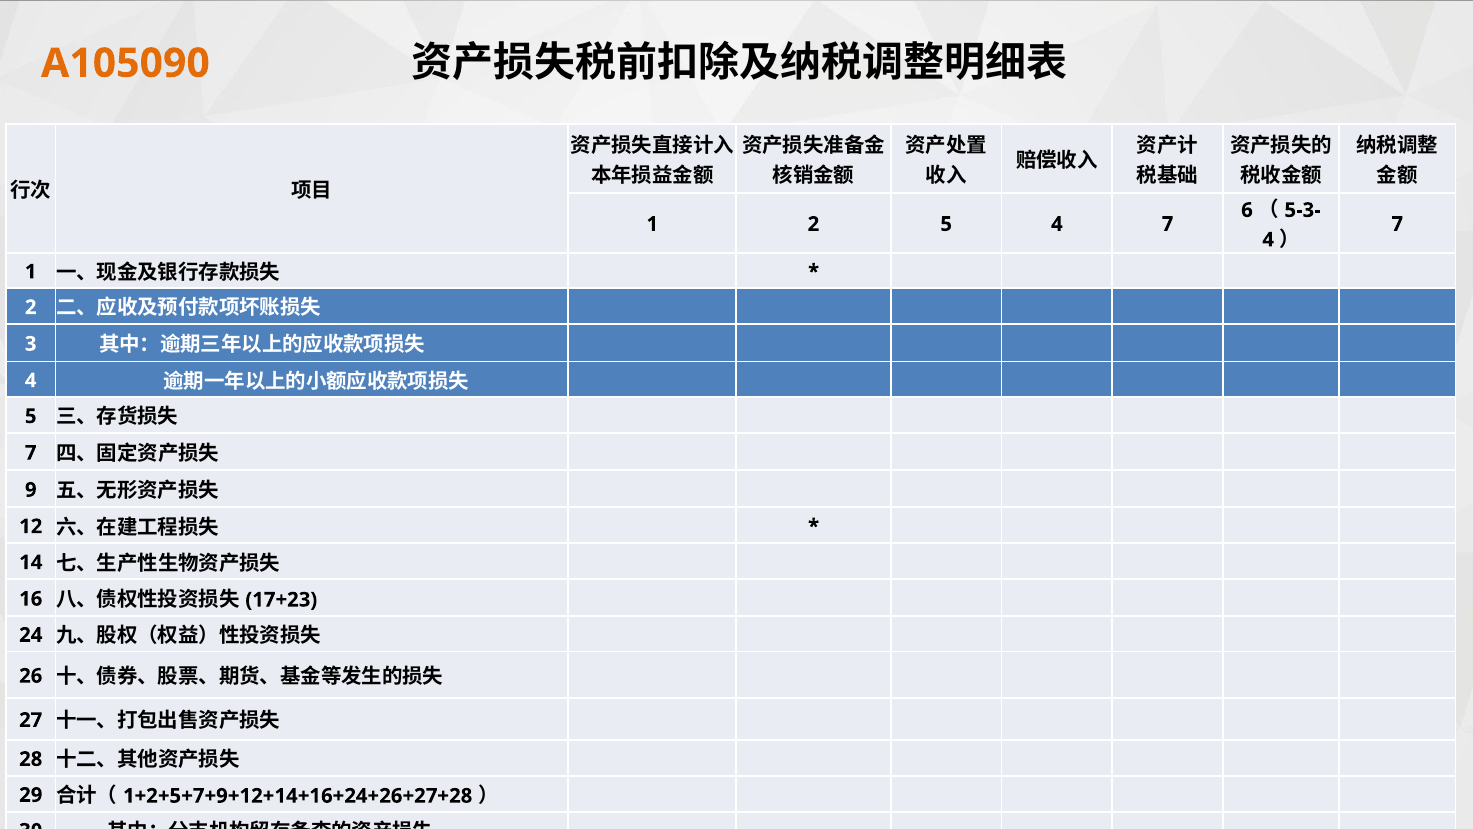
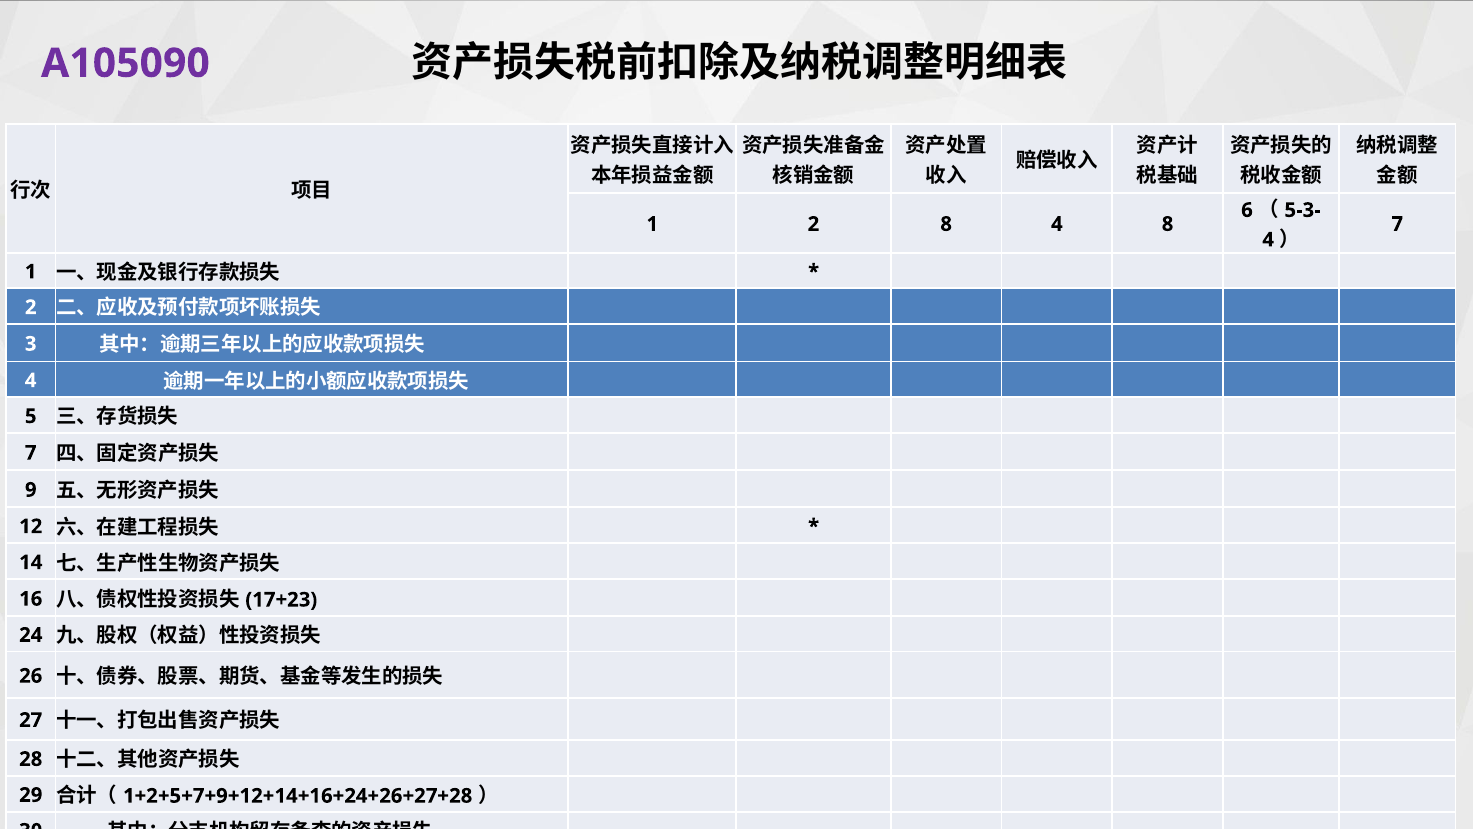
A105090 colour: orange -> purple
2 5: 5 -> 8
4 7: 7 -> 8
